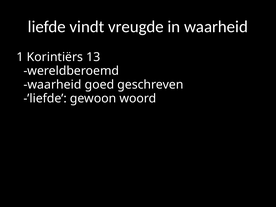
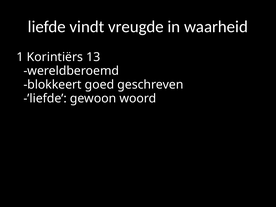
waarheid at (52, 85): waarheid -> blokkeert
